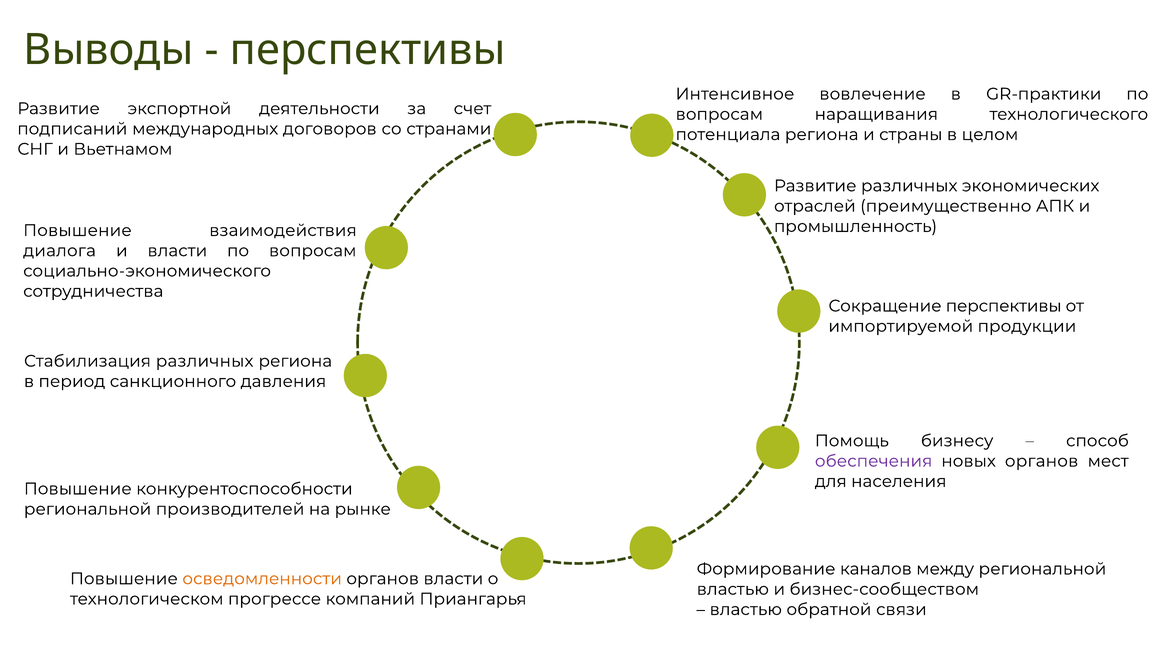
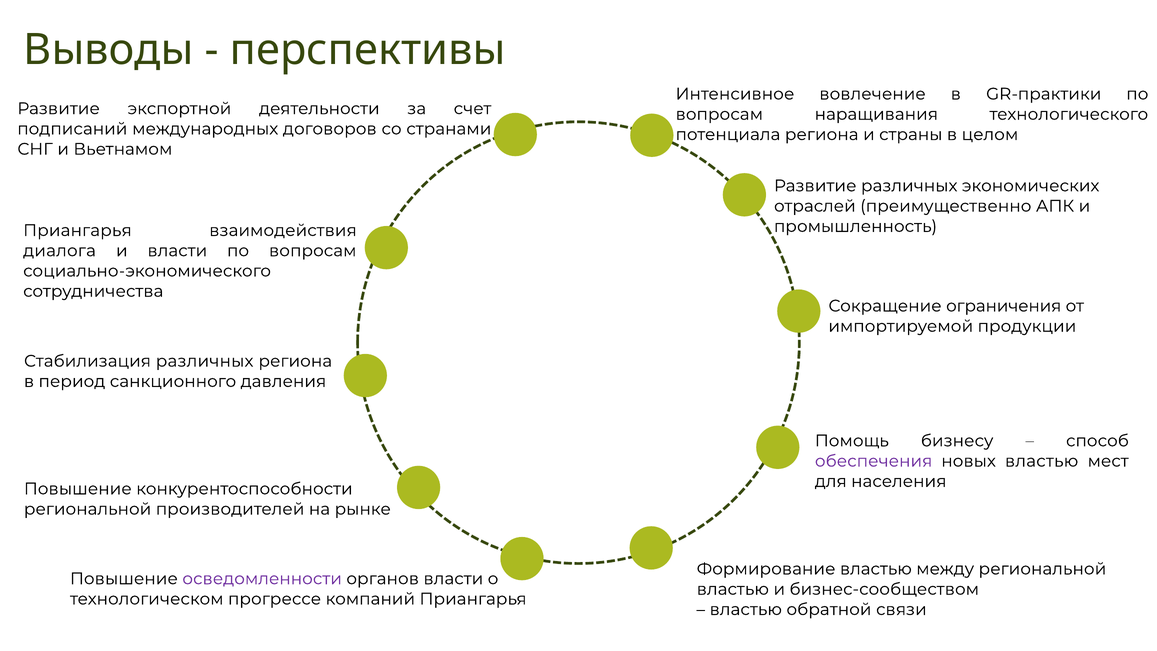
Повышение at (77, 230): Повышение -> Приангарья
Сокращение перспективы: перспективы -> ограничения
новых органов: органов -> властью
Формирование каналов: каналов -> властью
осведомленности colour: orange -> purple
